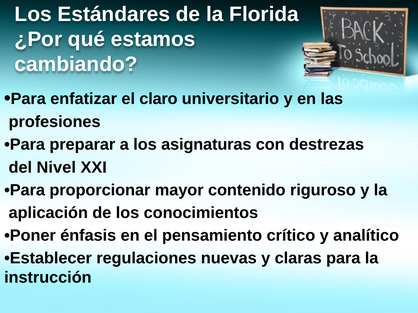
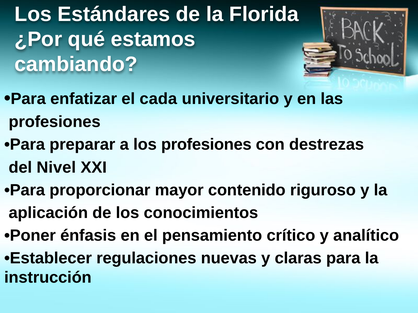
claro: claro -> cada
los asignaturas: asignaturas -> profesiones
